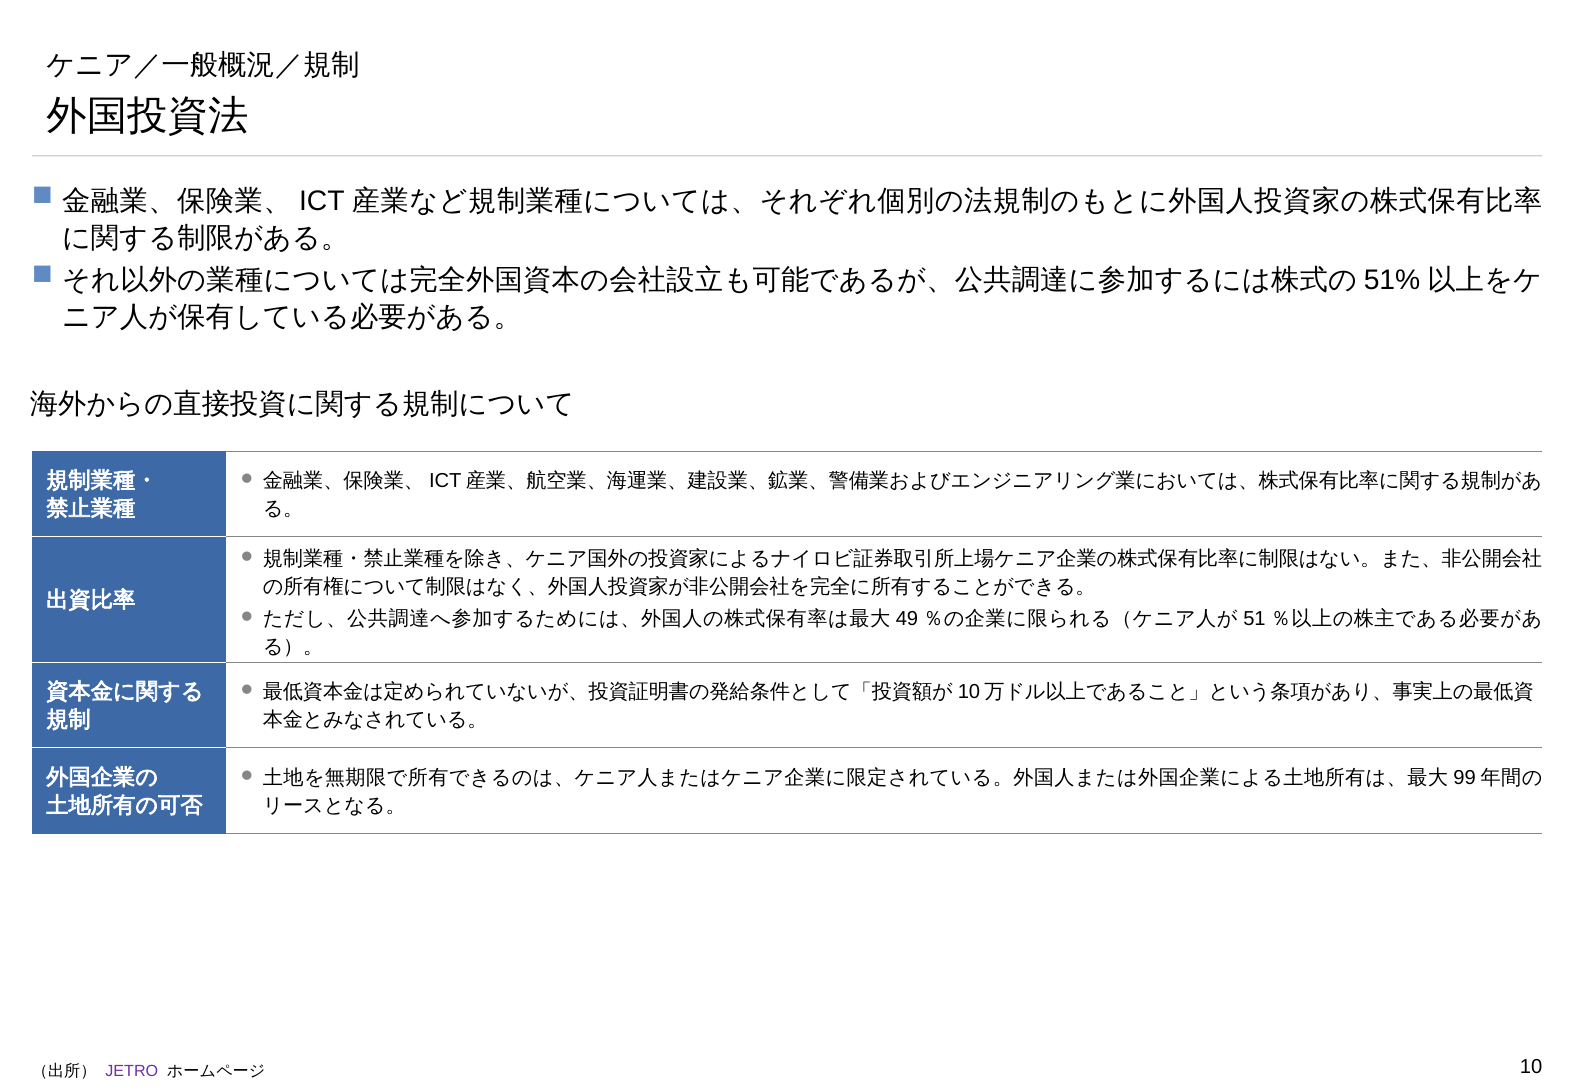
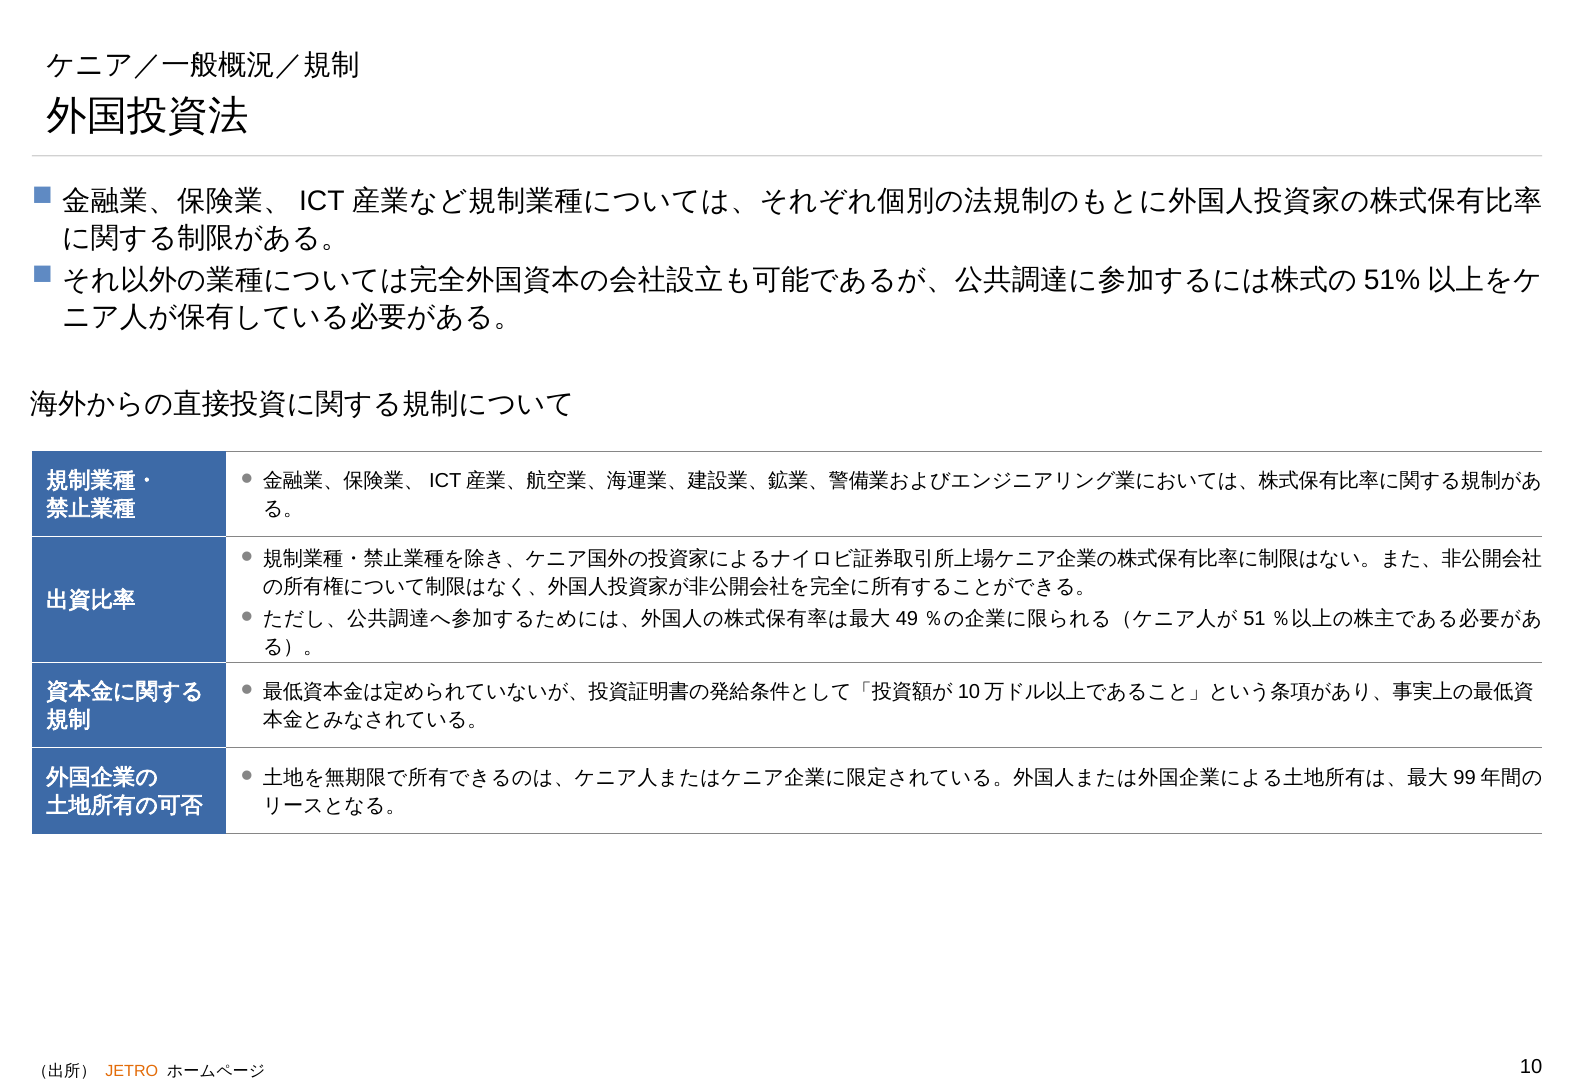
JETRO colour: purple -> orange
